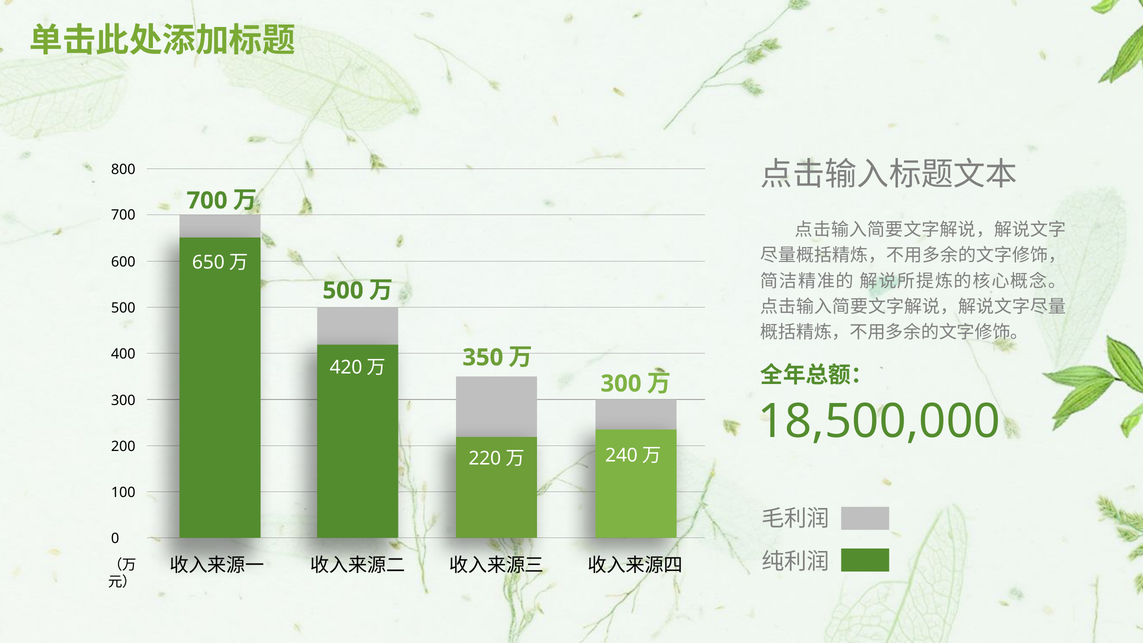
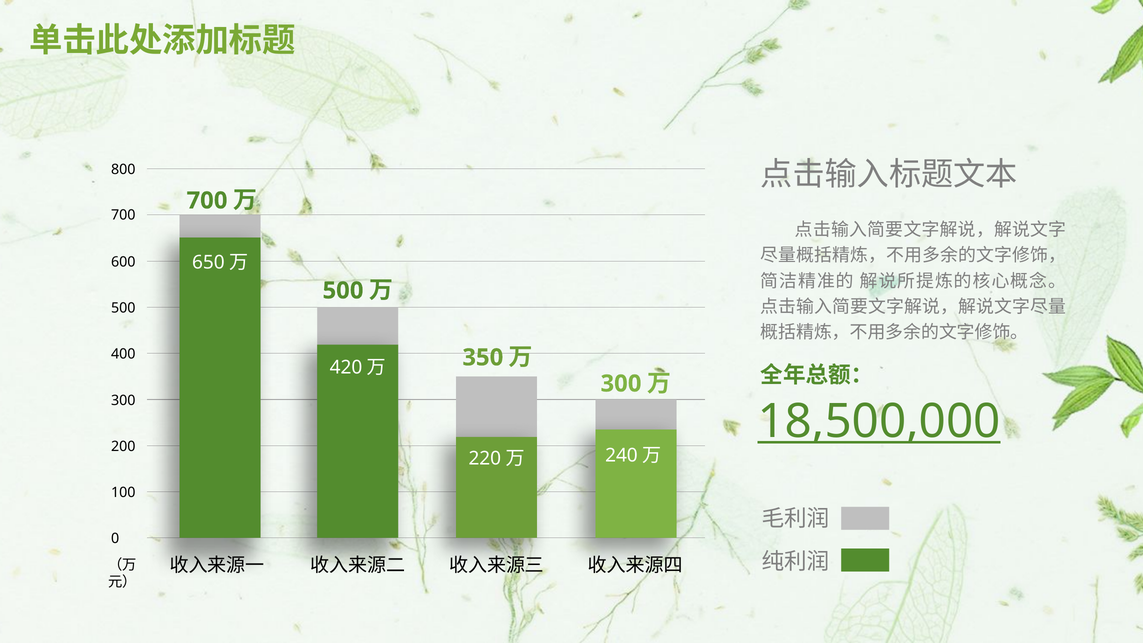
18,500,000 underline: none -> present
